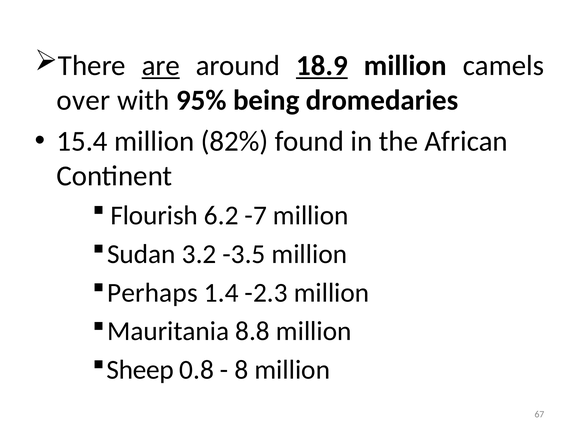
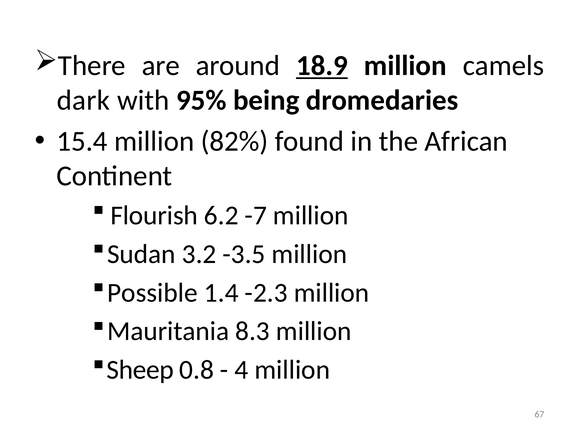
are underline: present -> none
over: over -> dark
Perhaps: Perhaps -> Possible
8.8: 8.8 -> 8.3
8: 8 -> 4
